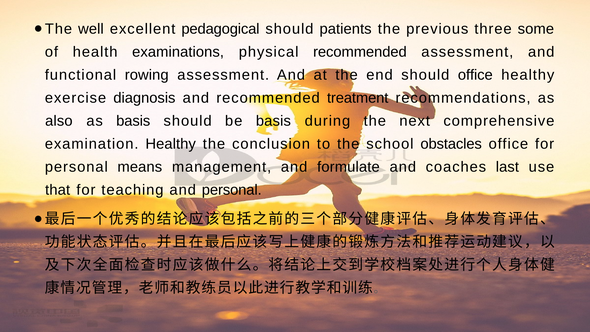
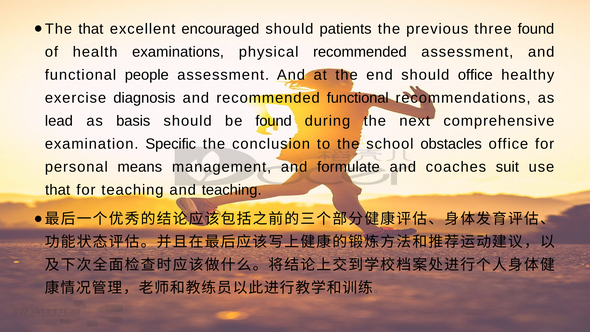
well at (91, 29): well -> that
pedagogical: pedagogical -> encouraged
three some: some -> found
rowing: rowing -> people
recommended treatment: treatment -> functional
also: also -> lead
be basis: basis -> found
examination Healthy: Healthy -> Specific
last: last -> suit
and personal: personal -> teaching
